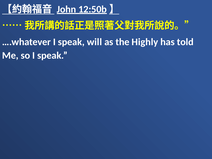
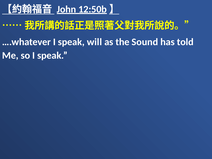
Highly: Highly -> Sound
